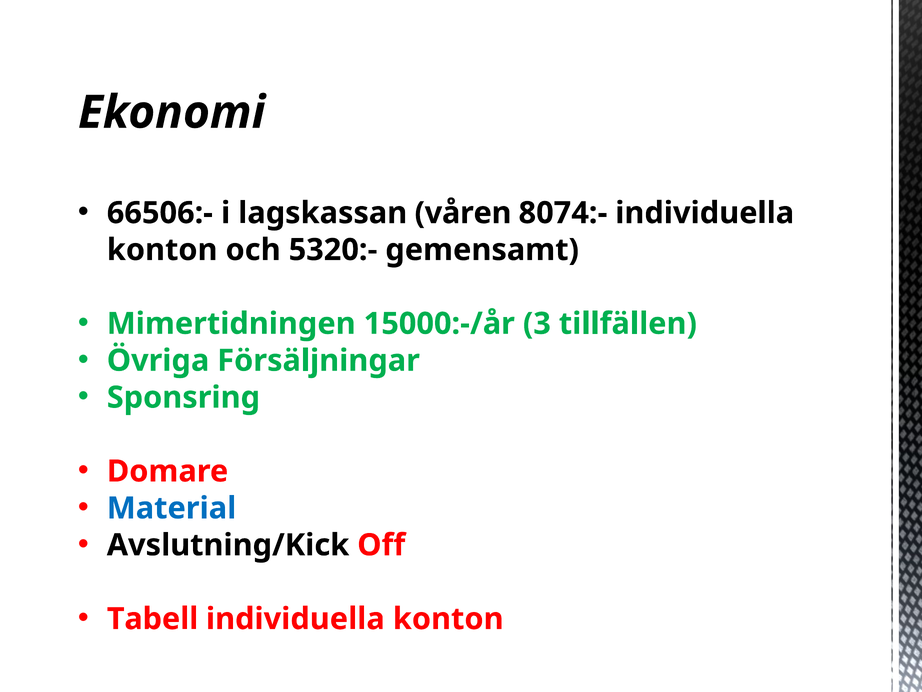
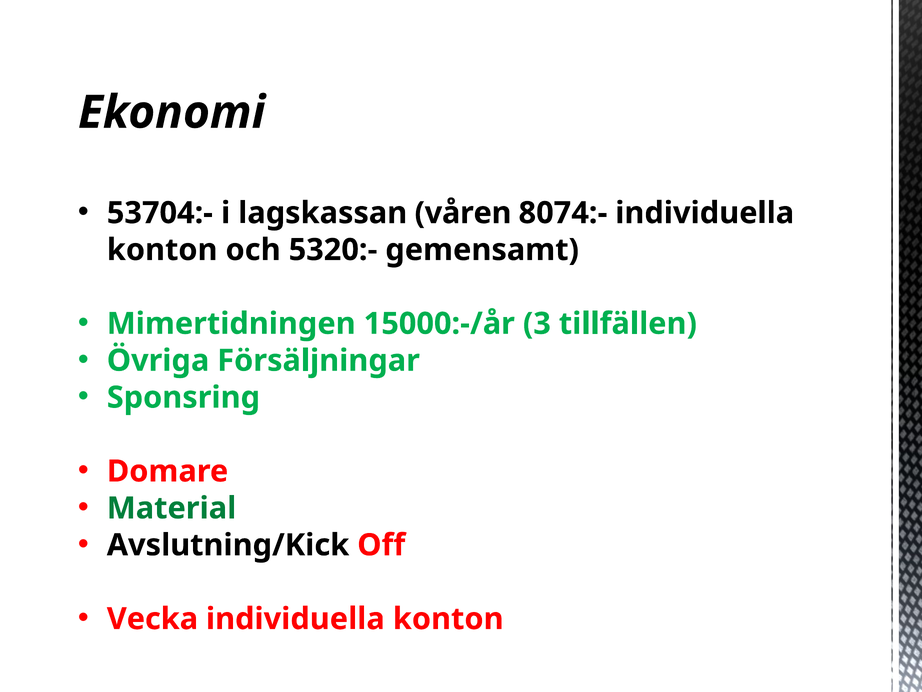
66506:-: 66506:- -> 53704:-
Material colour: blue -> green
Tabell: Tabell -> Vecka
